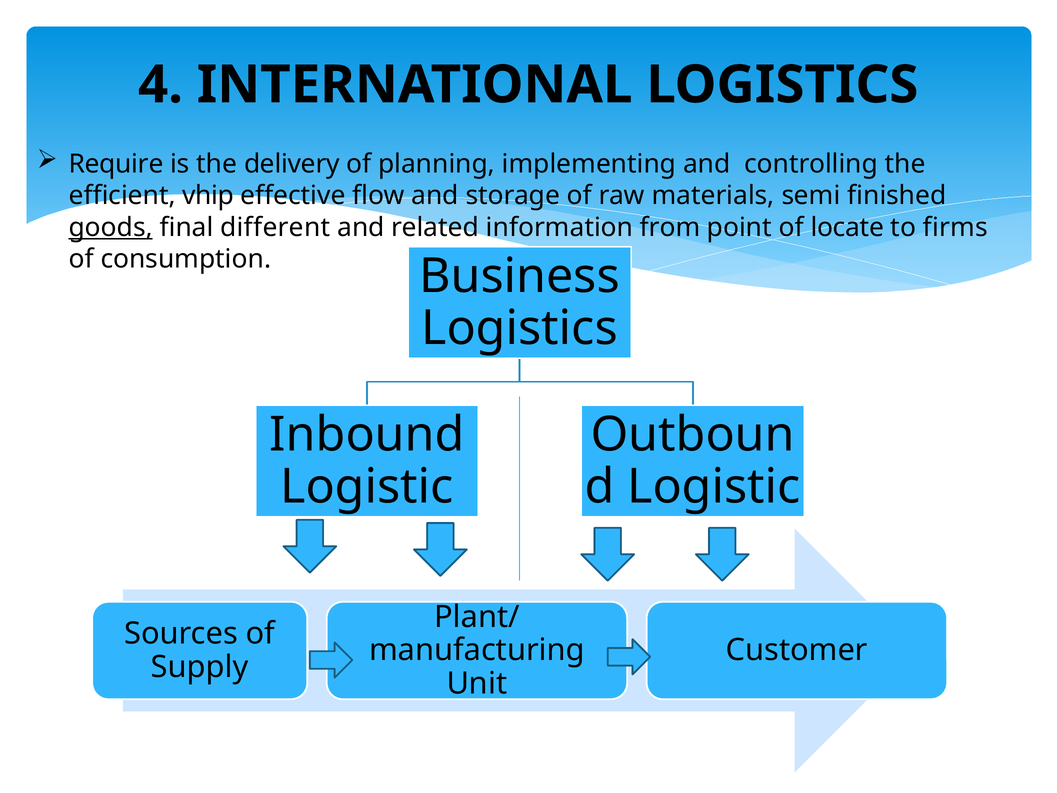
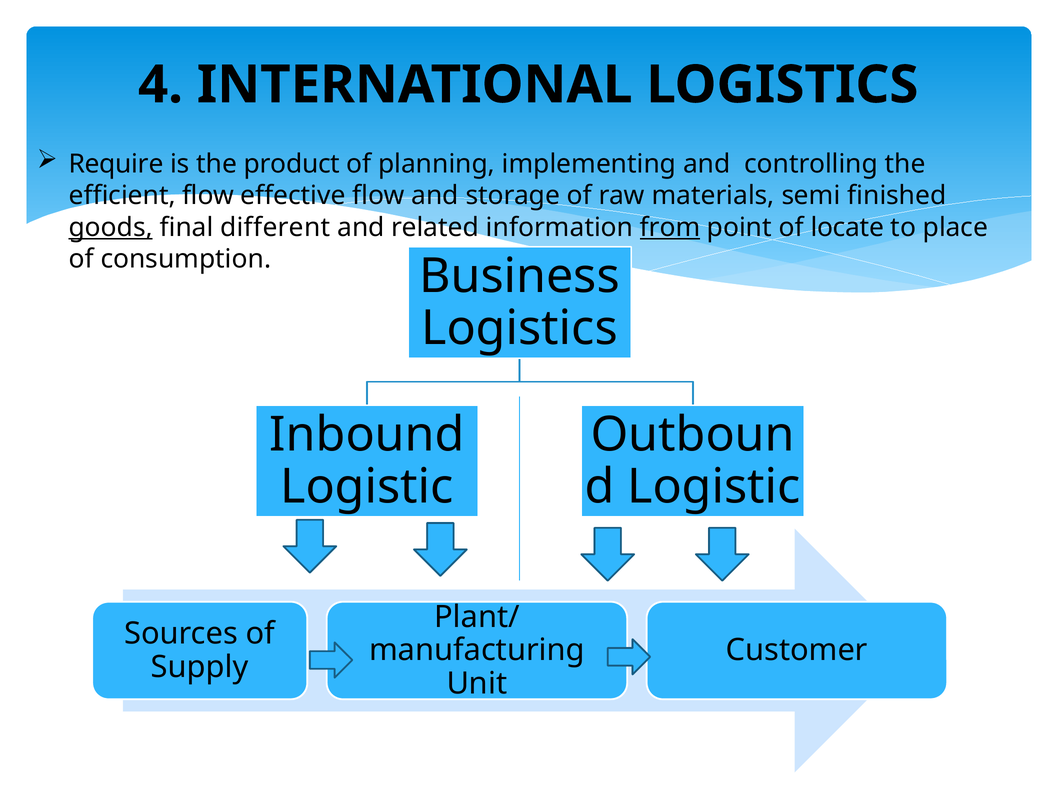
delivery: delivery -> product
efficient vhip: vhip -> flow
from underline: none -> present
firms: firms -> place
